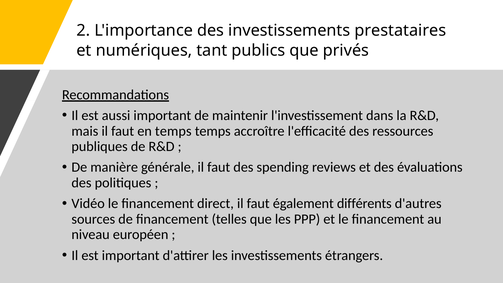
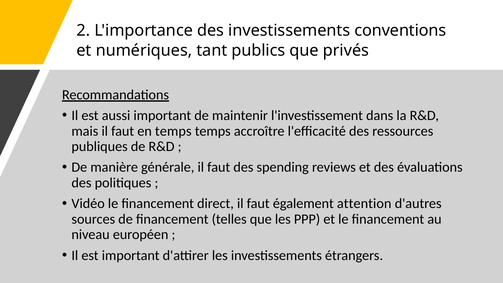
prestataires: prestataires -> conventions
différents: différents -> attention
